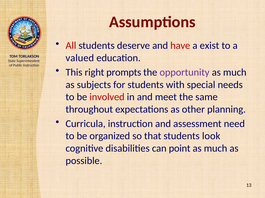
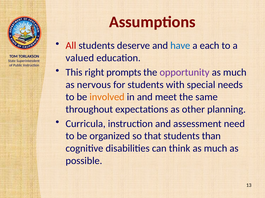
have colour: red -> blue
exist: exist -> each
subjects: subjects -> nervous
involved colour: red -> orange
look: look -> than
point: point -> think
